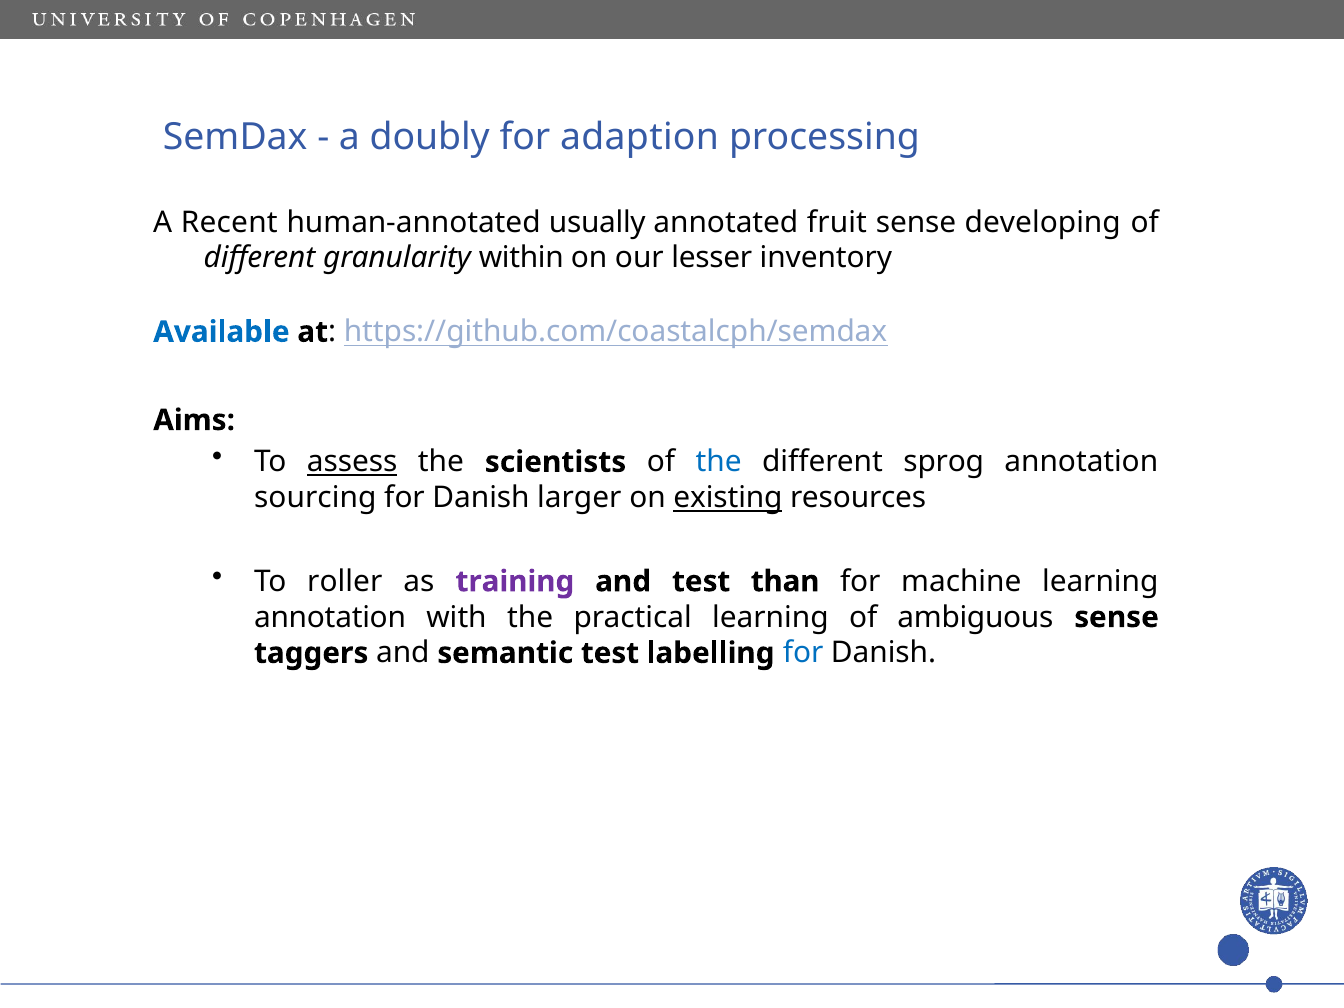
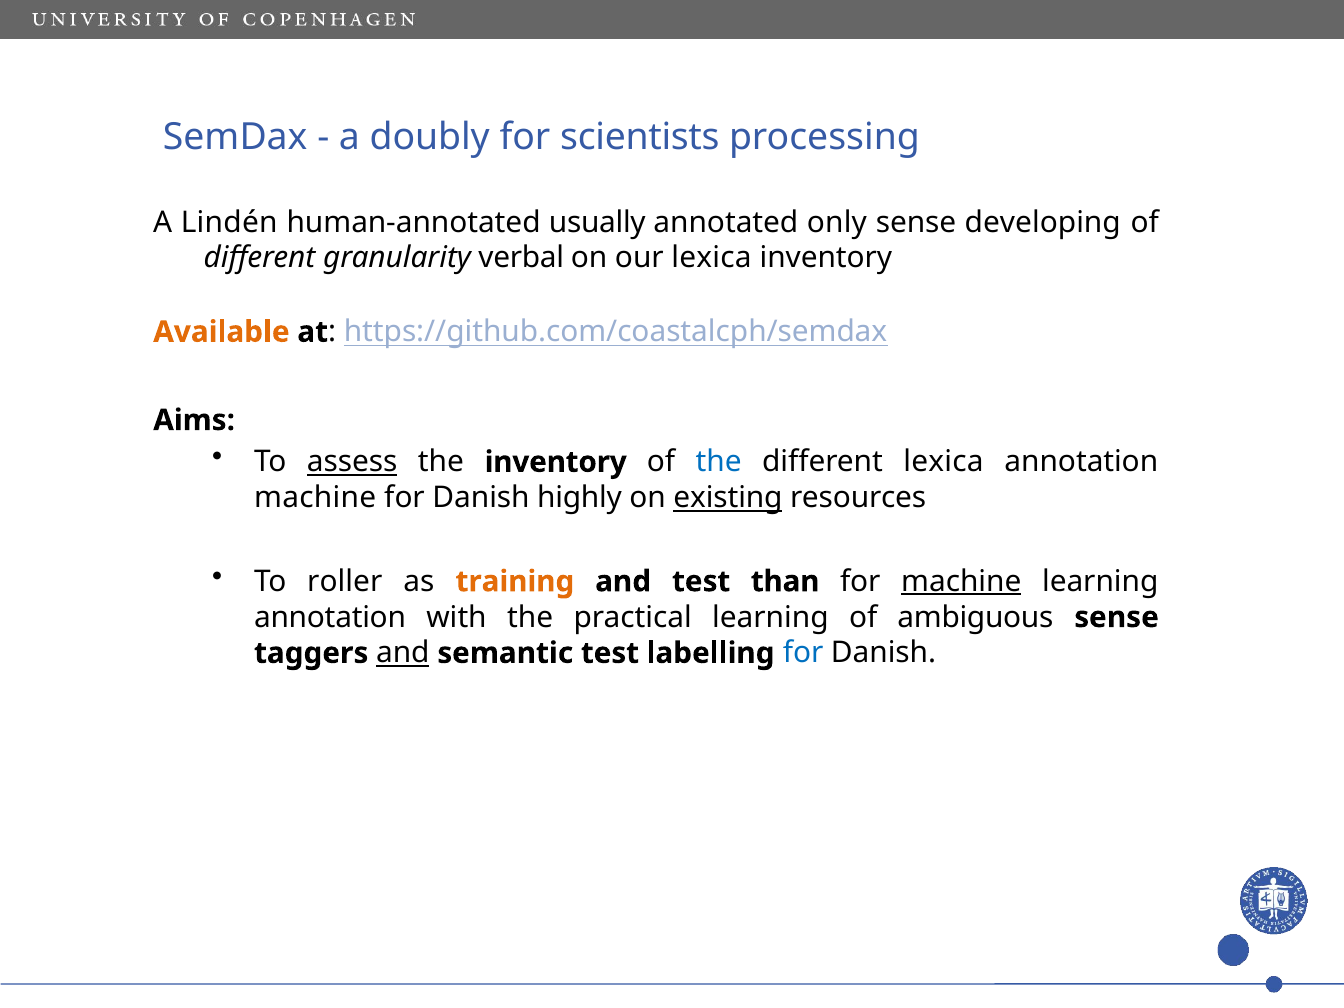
adaption: adaption -> scientists
Recent: Recent -> Lindén
fruit: fruit -> only
within: within -> verbal
our lesser: lesser -> lexica
Available colour: blue -> orange
the scientists: scientists -> inventory
different sprog: sprog -> lexica
sourcing at (315, 498): sourcing -> machine
larger: larger -> highly
training colour: purple -> orange
machine at (961, 581) underline: none -> present
and at (403, 653) underline: none -> present
